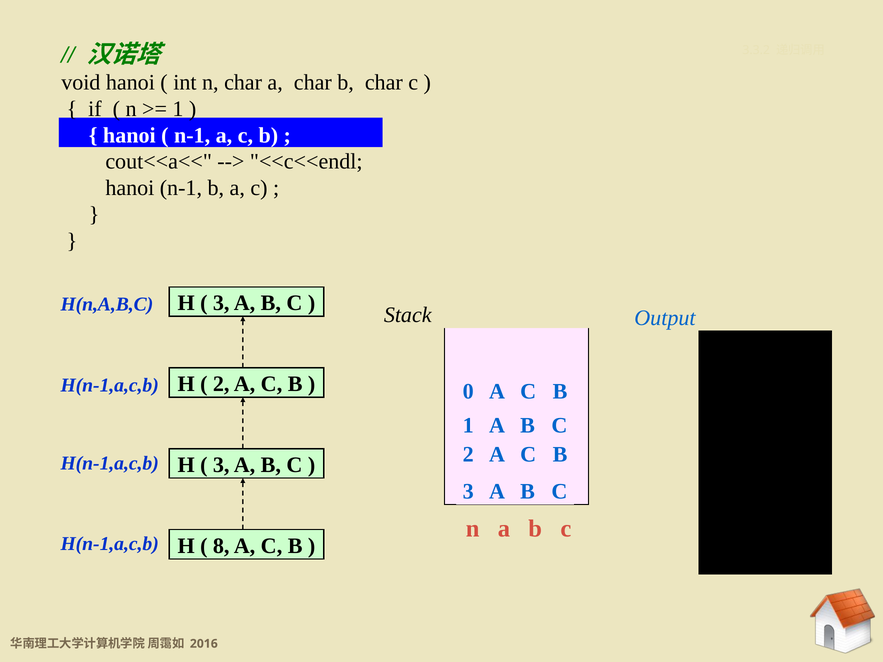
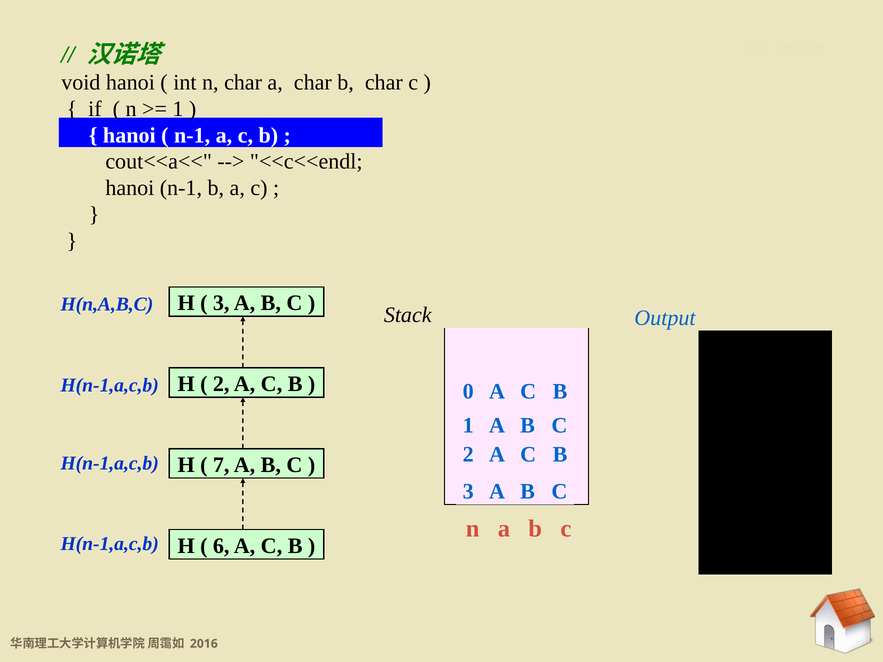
3 at (221, 465): 3 -> 7
8: 8 -> 6
